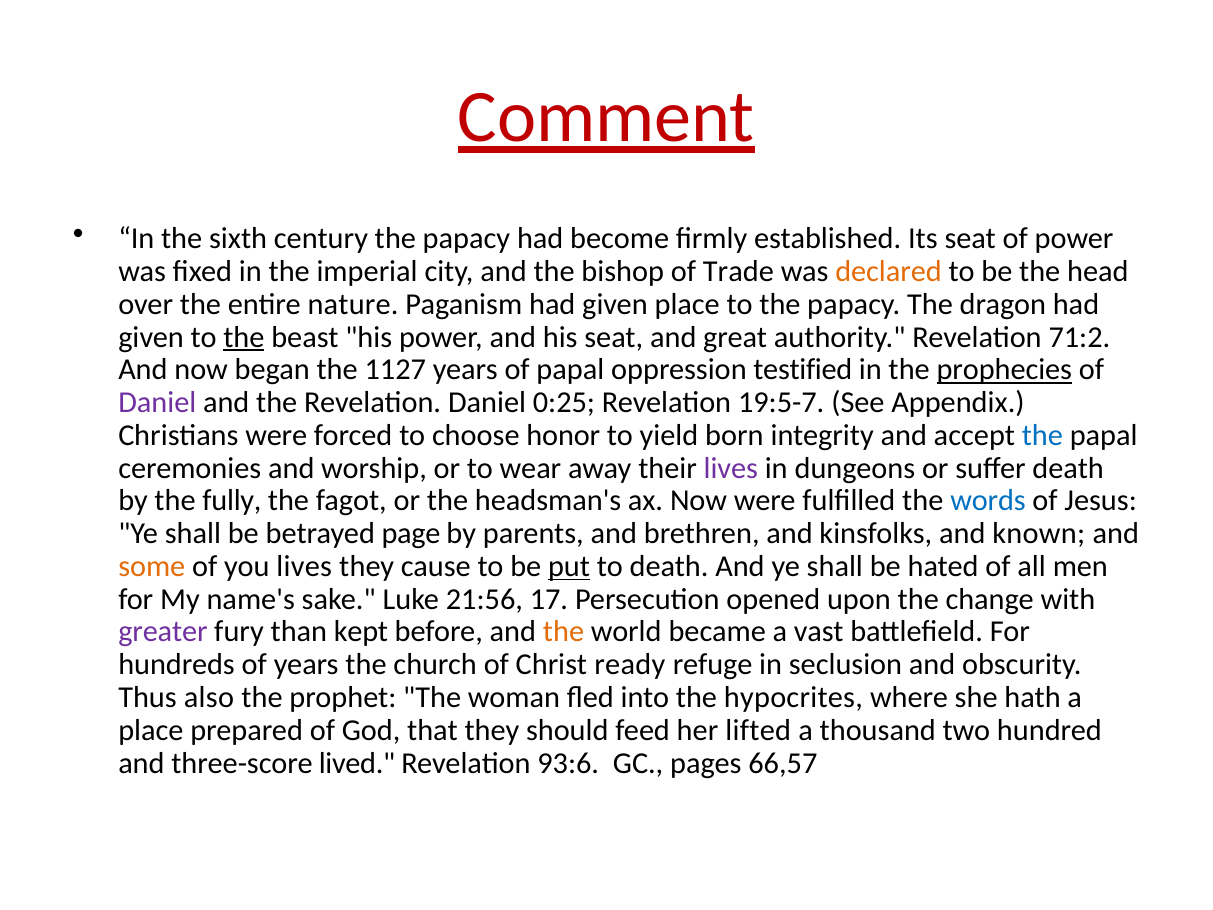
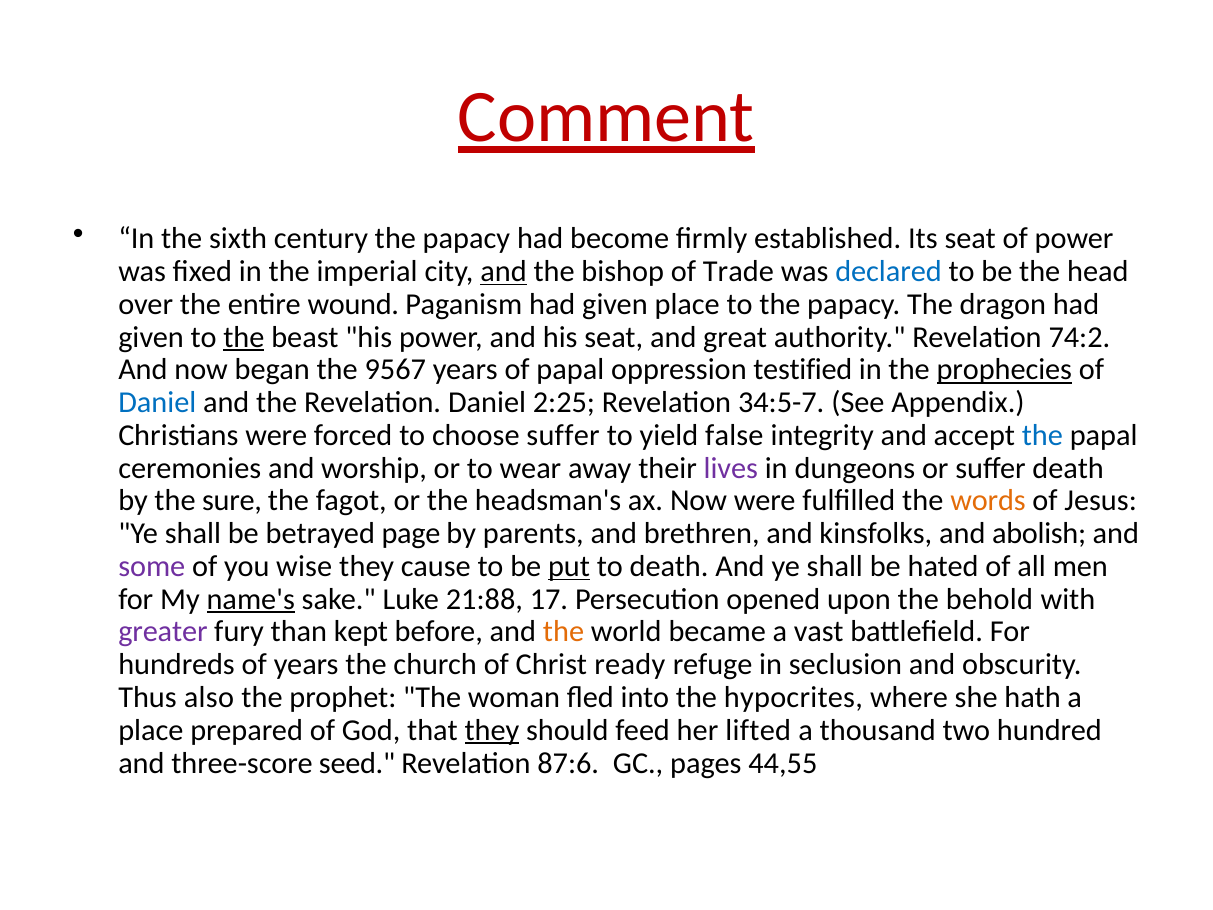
and at (503, 271) underline: none -> present
declared colour: orange -> blue
nature: nature -> wound
71:2: 71:2 -> 74:2
1127: 1127 -> 9567
Daniel at (157, 402) colour: purple -> blue
0:25: 0:25 -> 2:25
19:5-7: 19:5-7 -> 34:5-7
choose honor: honor -> suffer
born: born -> false
fully: fully -> sure
words colour: blue -> orange
known: known -> abolish
some colour: orange -> purple
you lives: lives -> wise
name's underline: none -> present
21:56: 21:56 -> 21:88
change: change -> behold
they at (492, 730) underline: none -> present
lived: lived -> seed
93:6: 93:6 -> 87:6
66,57: 66,57 -> 44,55
